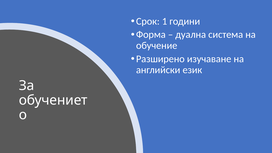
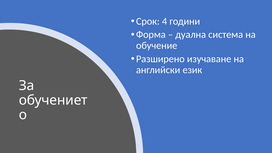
1: 1 -> 4
